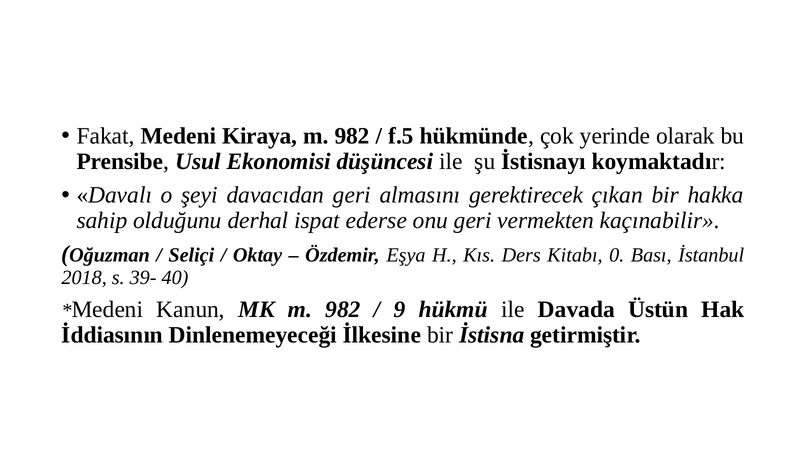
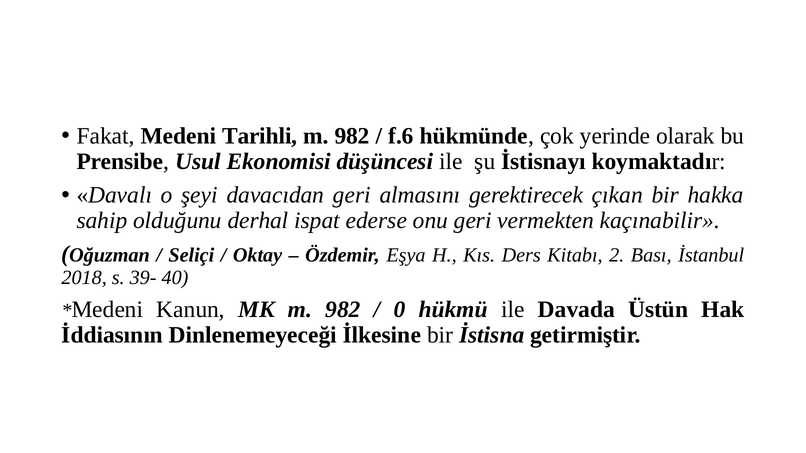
Kiraya: Kiraya -> Tarihli
f.5: f.5 -> f.6
0: 0 -> 2
9: 9 -> 0
